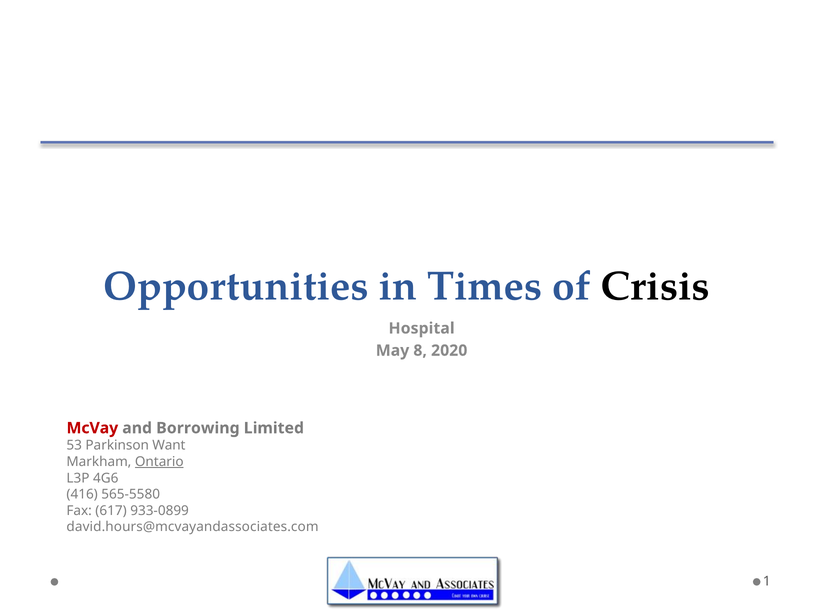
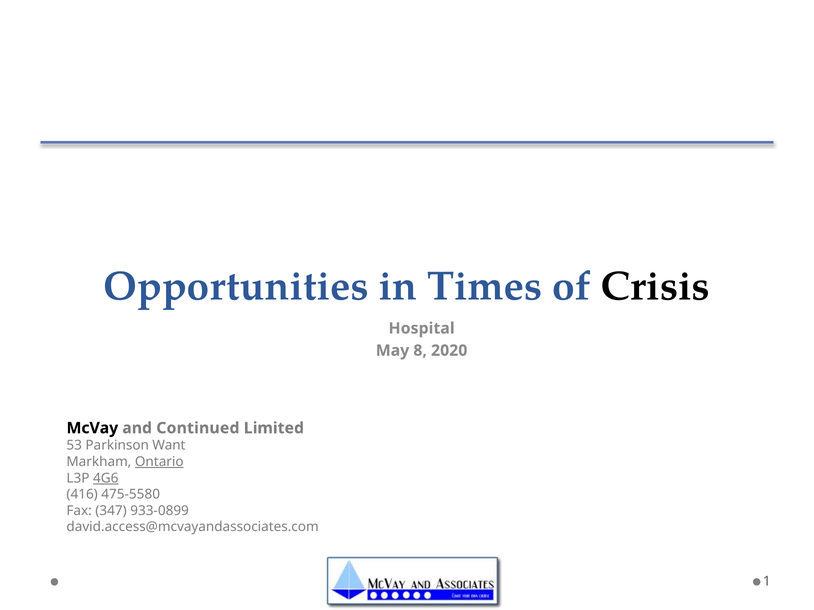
McVay colour: red -> black
Borrowing: Borrowing -> Continued
4G6 underline: none -> present
565-5580: 565-5580 -> 475-5580
617: 617 -> 347
david.hours@mcvayandassociates.com: david.hours@mcvayandassociates.com -> david.access@mcvayandassociates.com
